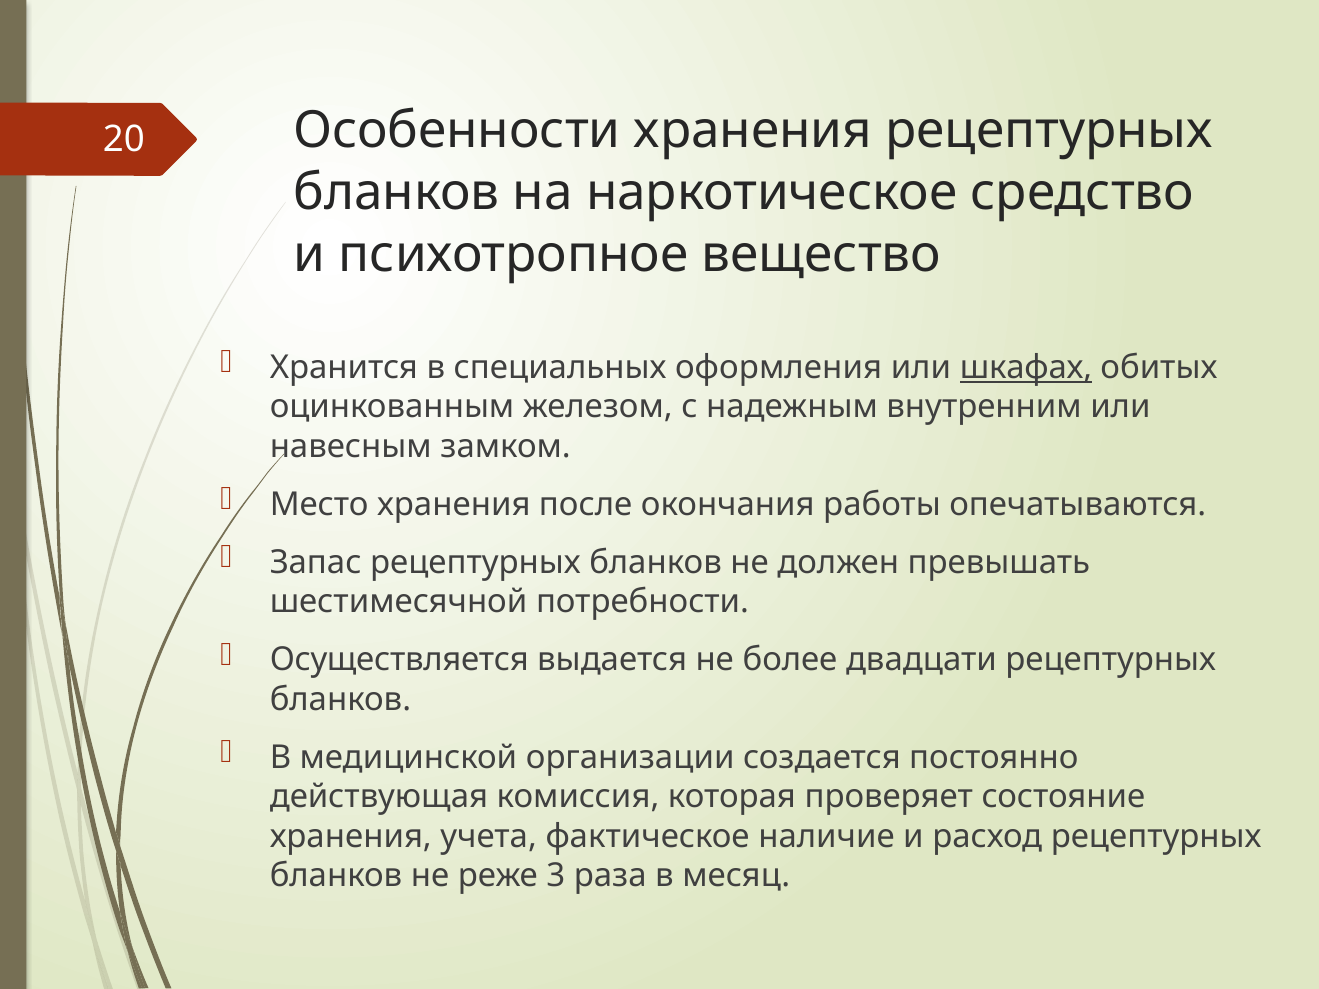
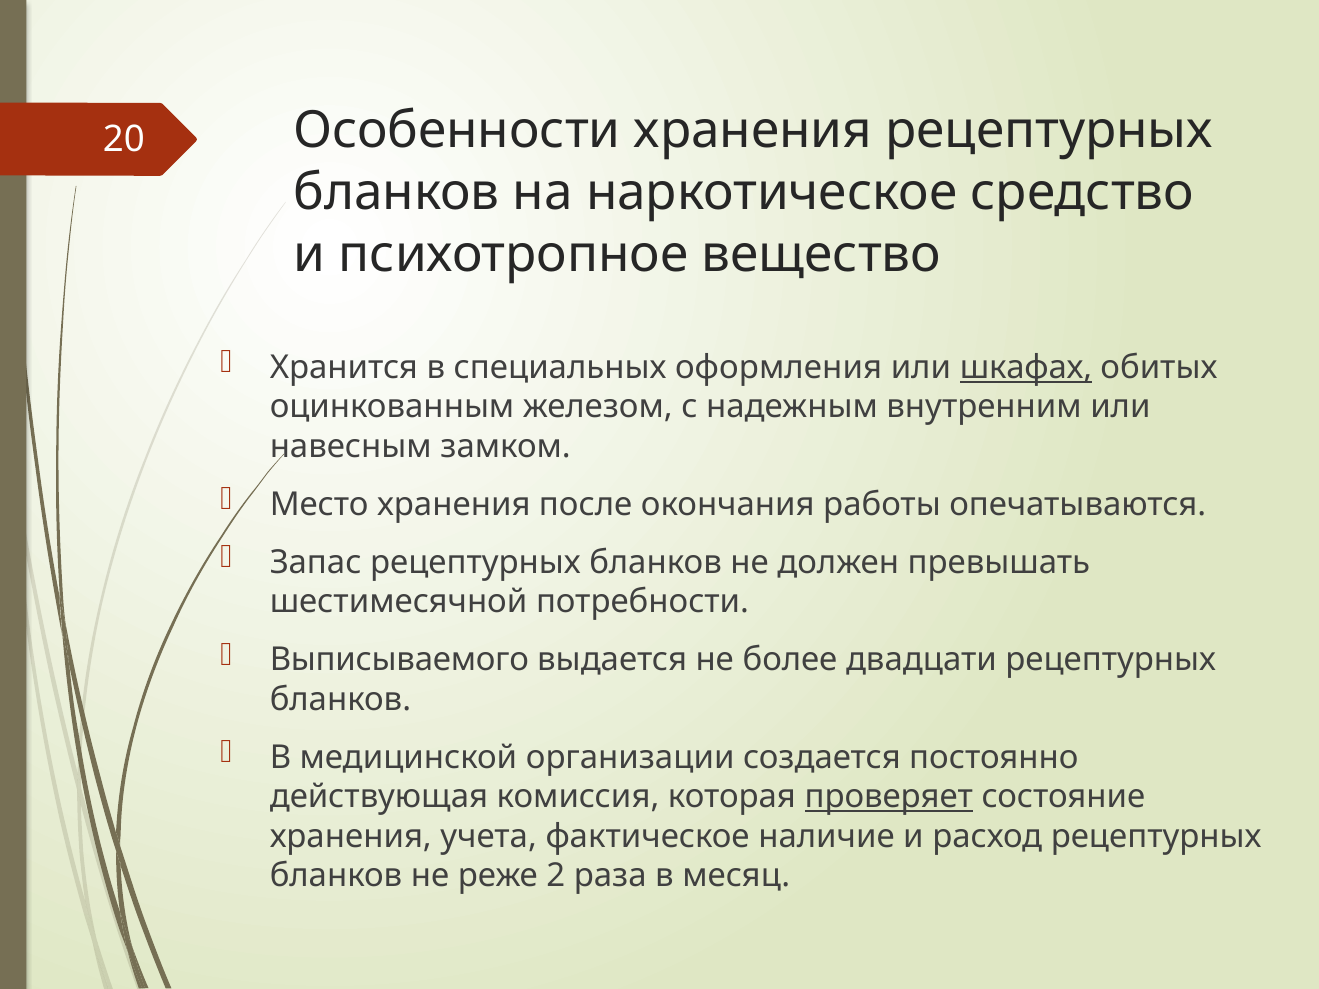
Осуществляется: Осуществляется -> Выписываемого
проверяет underline: none -> present
3: 3 -> 2
